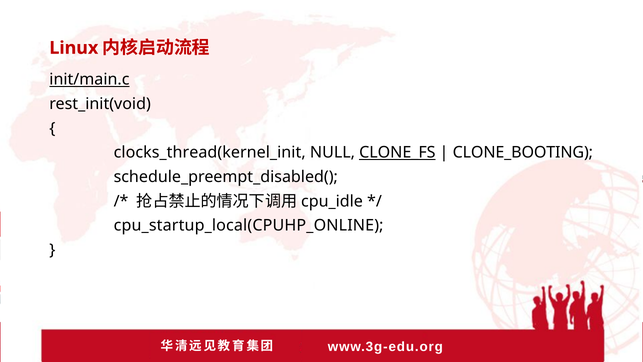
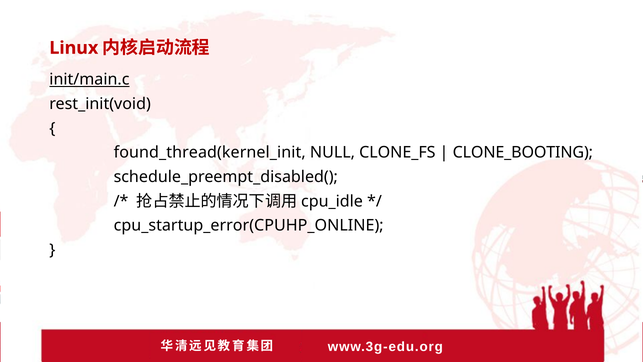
clocks_thread(kernel_init: clocks_thread(kernel_init -> found_thread(kernel_init
CLONE_FS underline: present -> none
cpu_startup_local(CPUHP_ONLINE: cpu_startup_local(CPUHP_ONLINE -> cpu_startup_error(CPUHP_ONLINE
